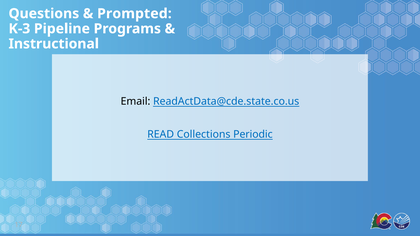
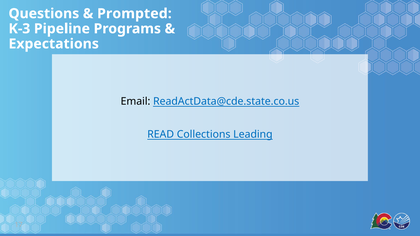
Instructional: Instructional -> Expectations
Periodic: Periodic -> Leading
